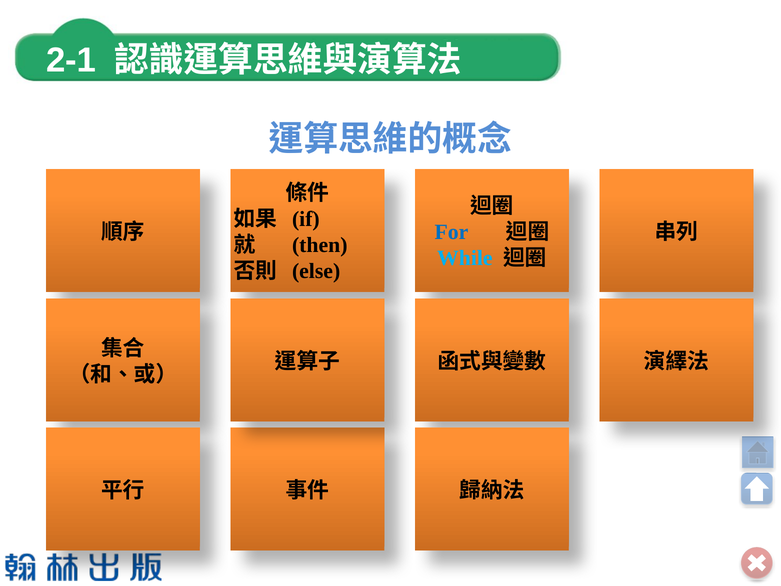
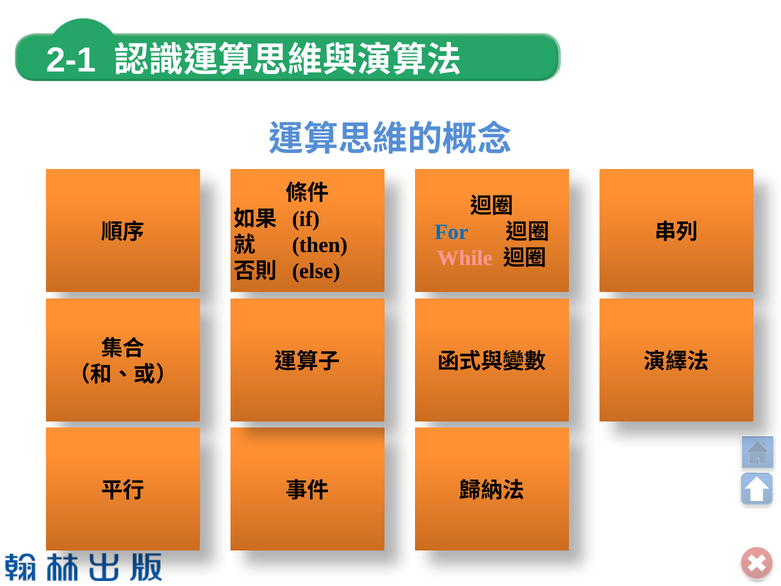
While colour: light blue -> pink
